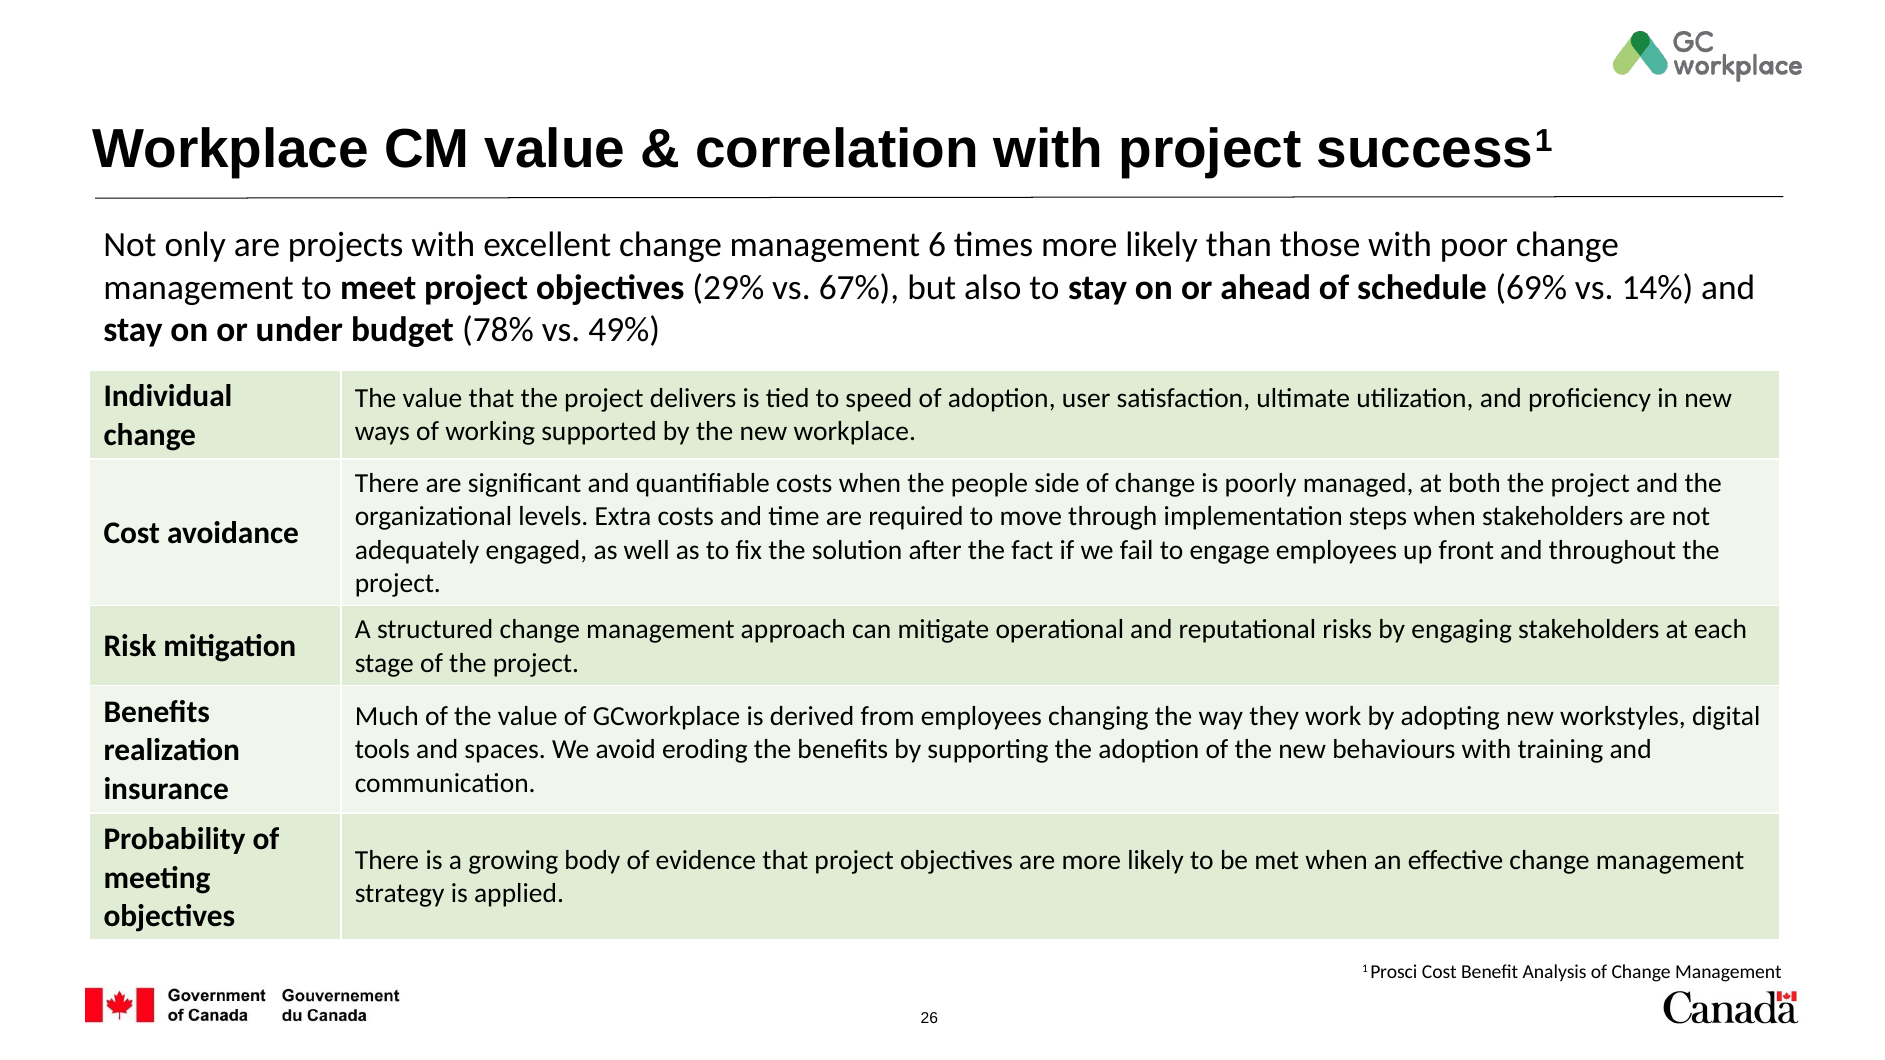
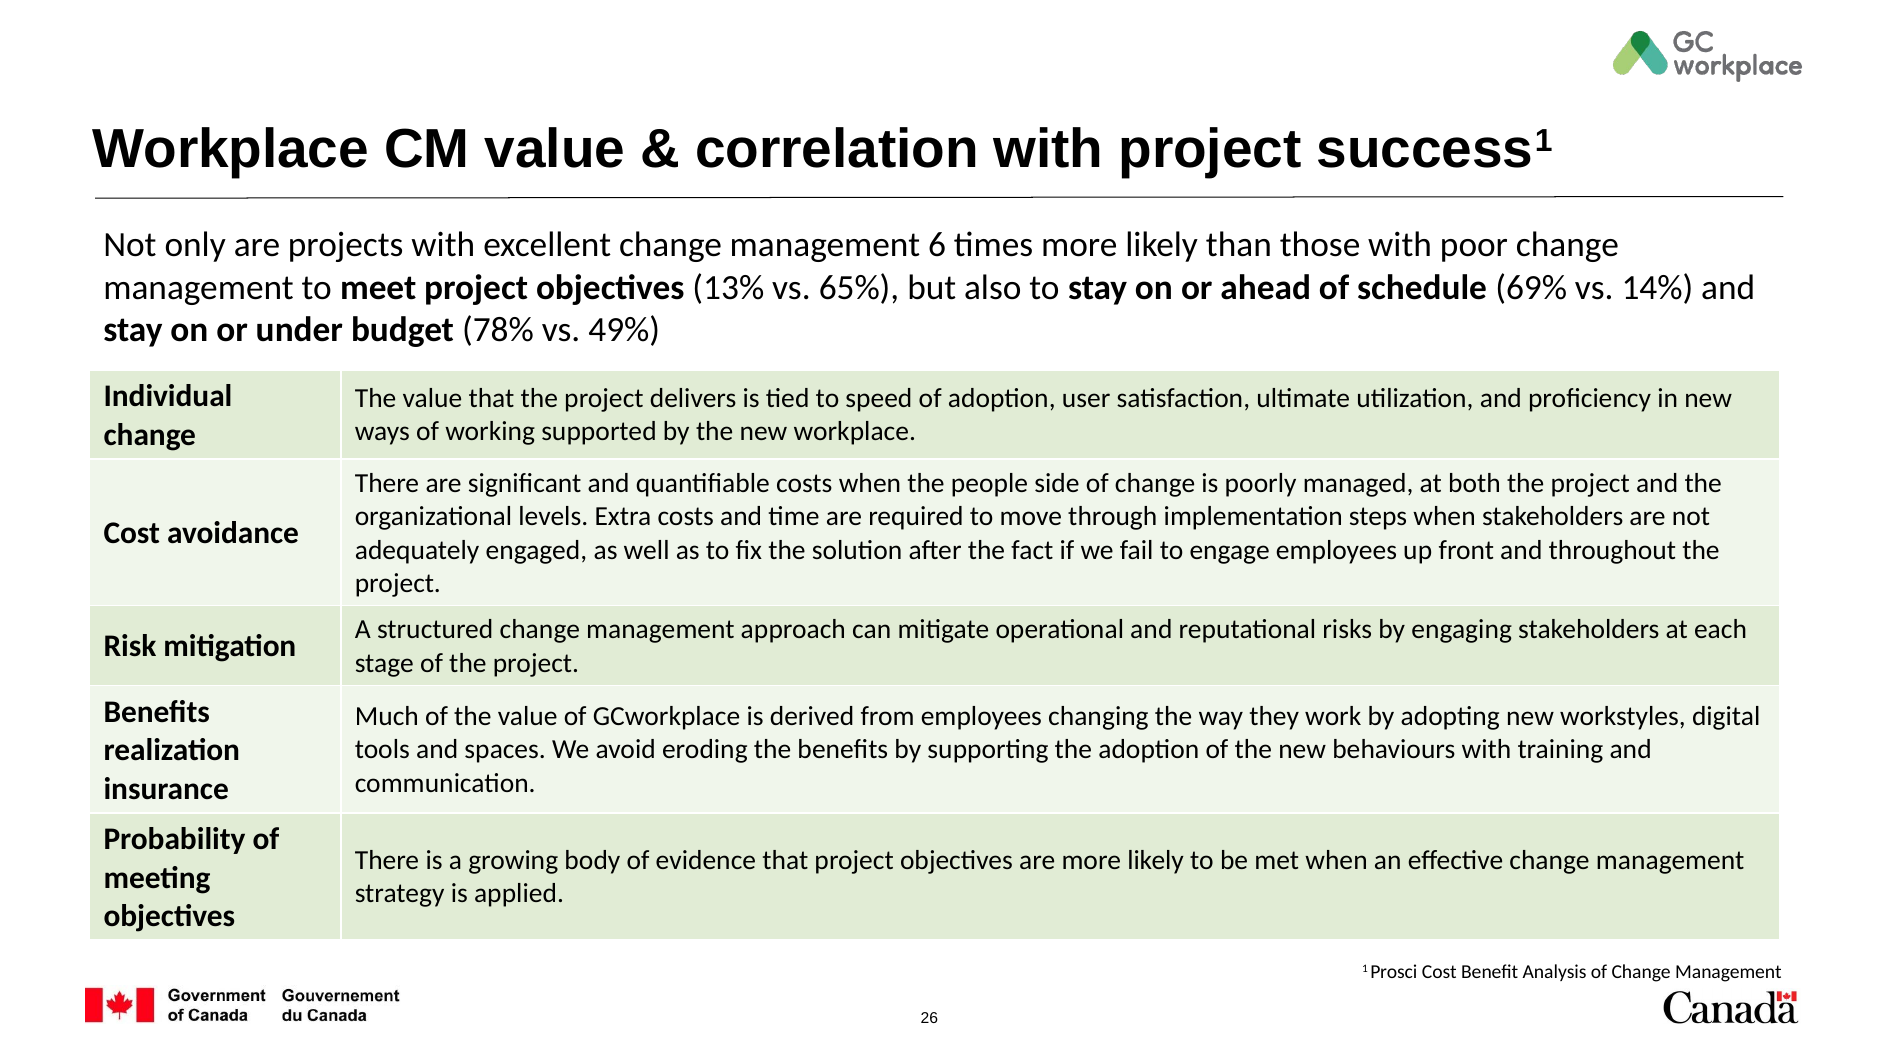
29%: 29% -> 13%
67%: 67% -> 65%
